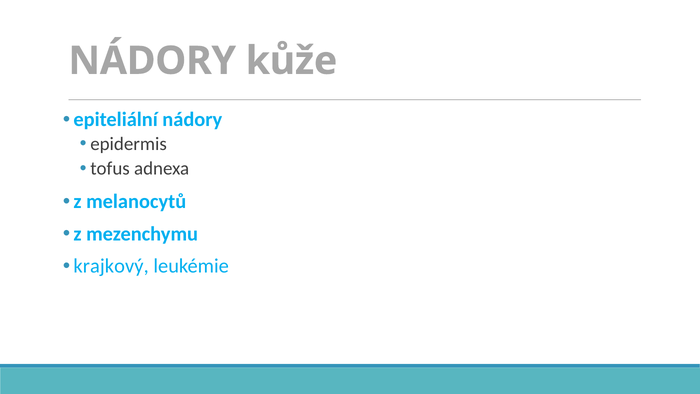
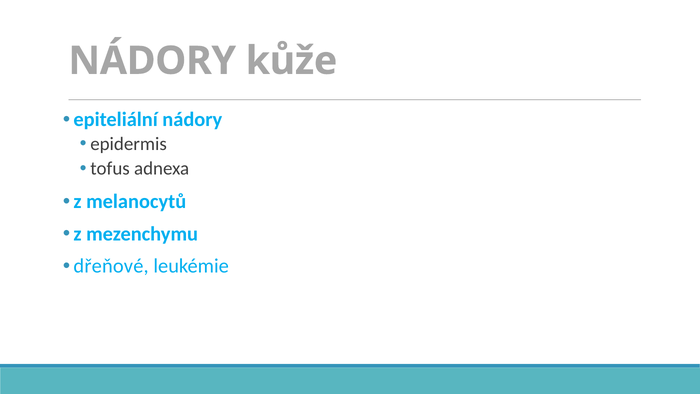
krajkový: krajkový -> dřeňové
